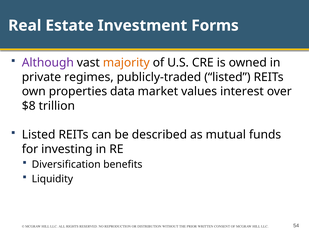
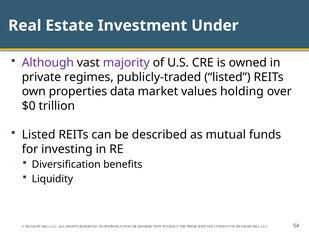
Forms: Forms -> Under
majority colour: orange -> purple
interest: interest -> holding
$8: $8 -> $0
